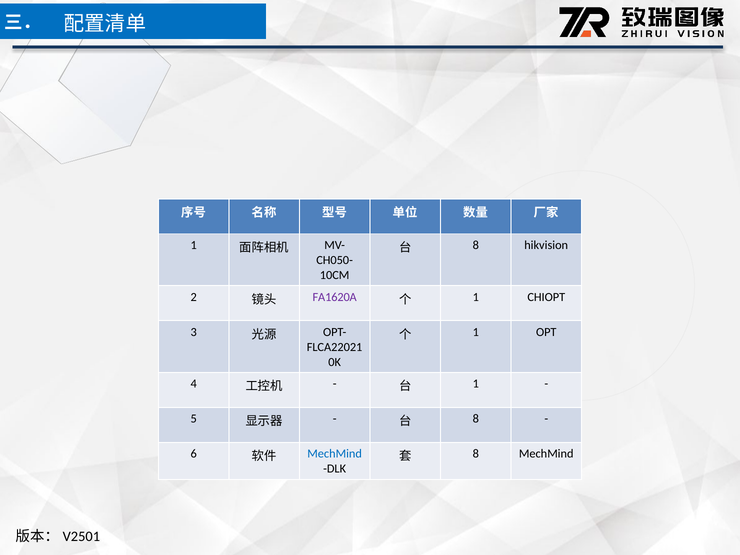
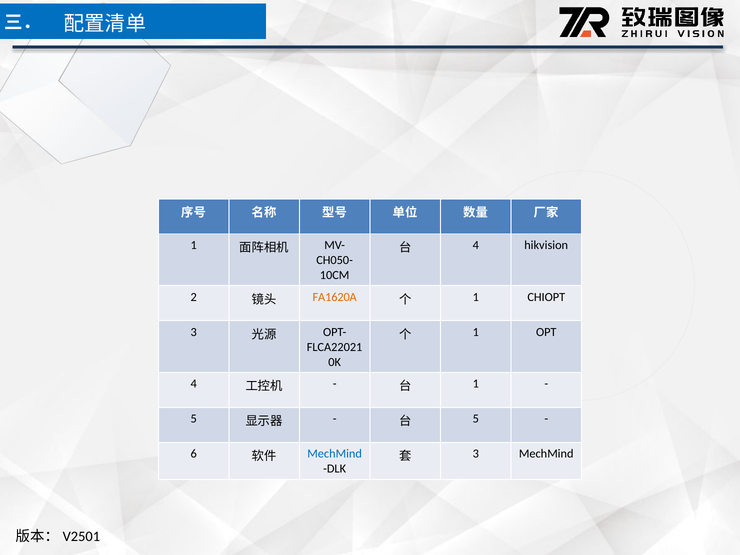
8 at (476, 245): 8 -> 4
FA1620A colour: purple -> orange
8 at (476, 419): 8 -> 5
8 at (476, 454): 8 -> 3
